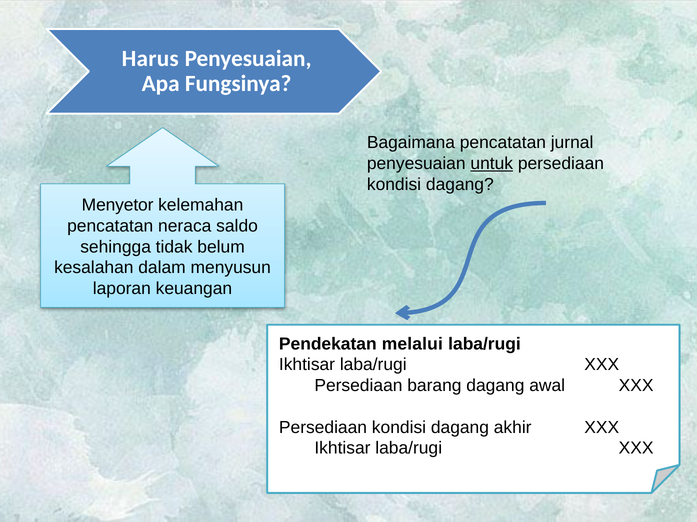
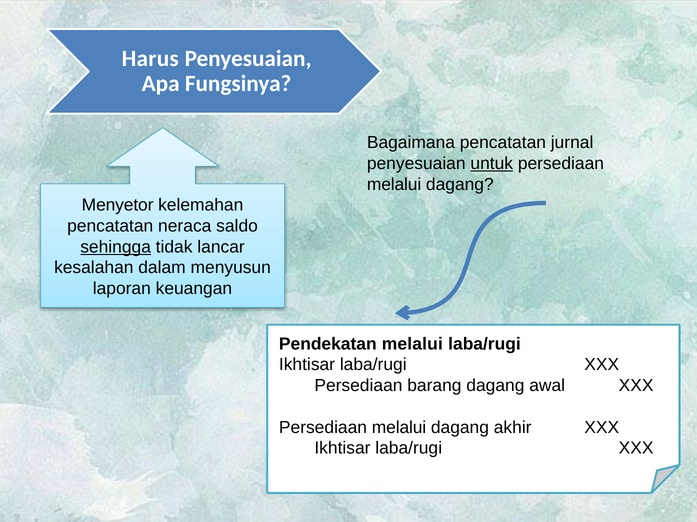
kondisi at (394, 185): kondisi -> melalui
sehingga underline: none -> present
belum: belum -> lancar
kondisi at (399, 428): kondisi -> melalui
